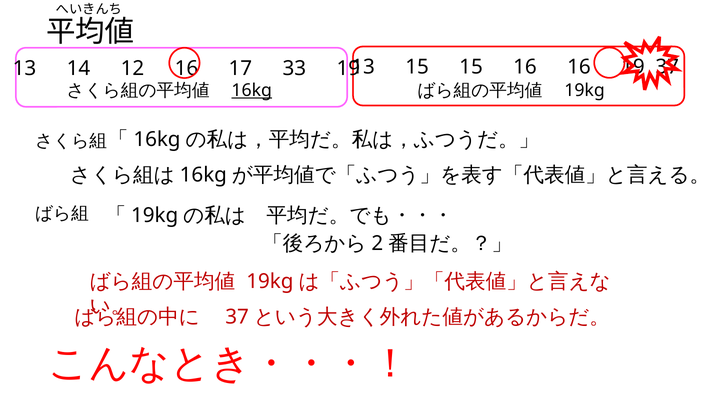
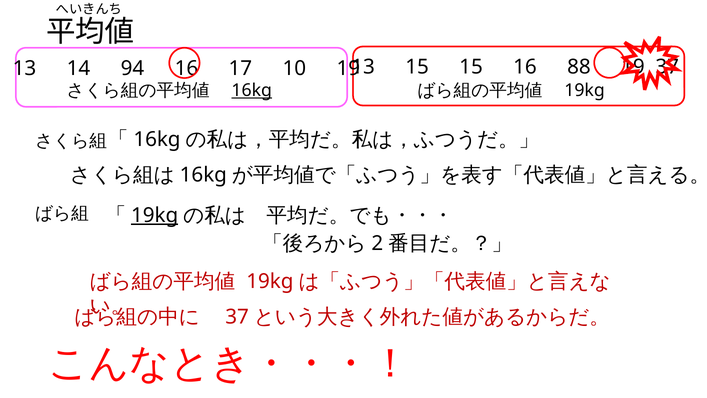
16 16: 16 -> 88
12: 12 -> 94
33: 33 -> 10
19kg at (155, 215) underline: none -> present
